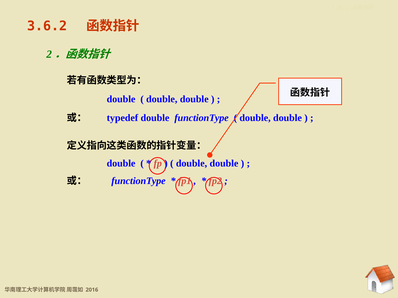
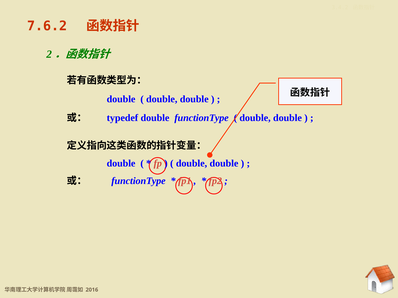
3.6.2: 3.6.2 -> 7.6.2
